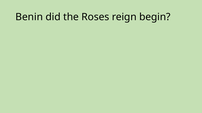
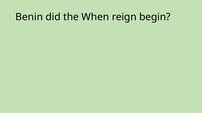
Roses: Roses -> When
